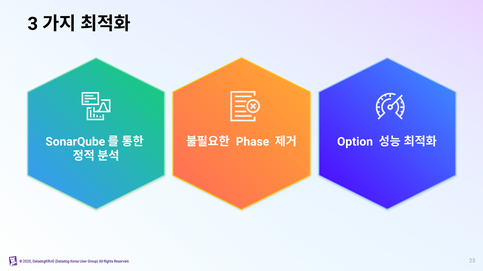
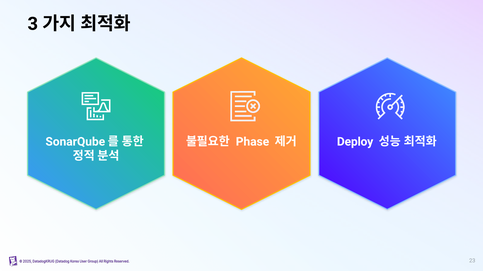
Option: Option -> Deploy
